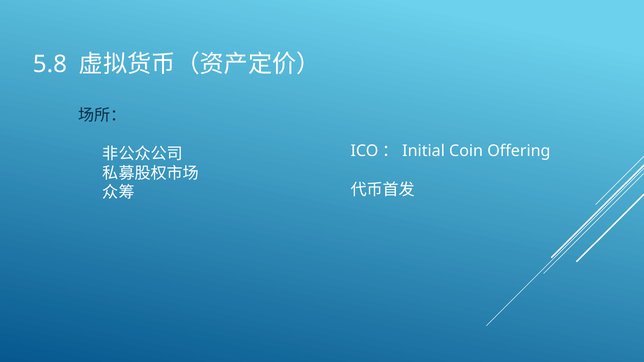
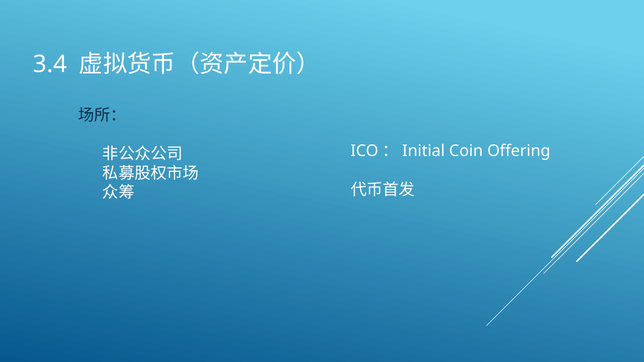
5.8: 5.8 -> 3.4
